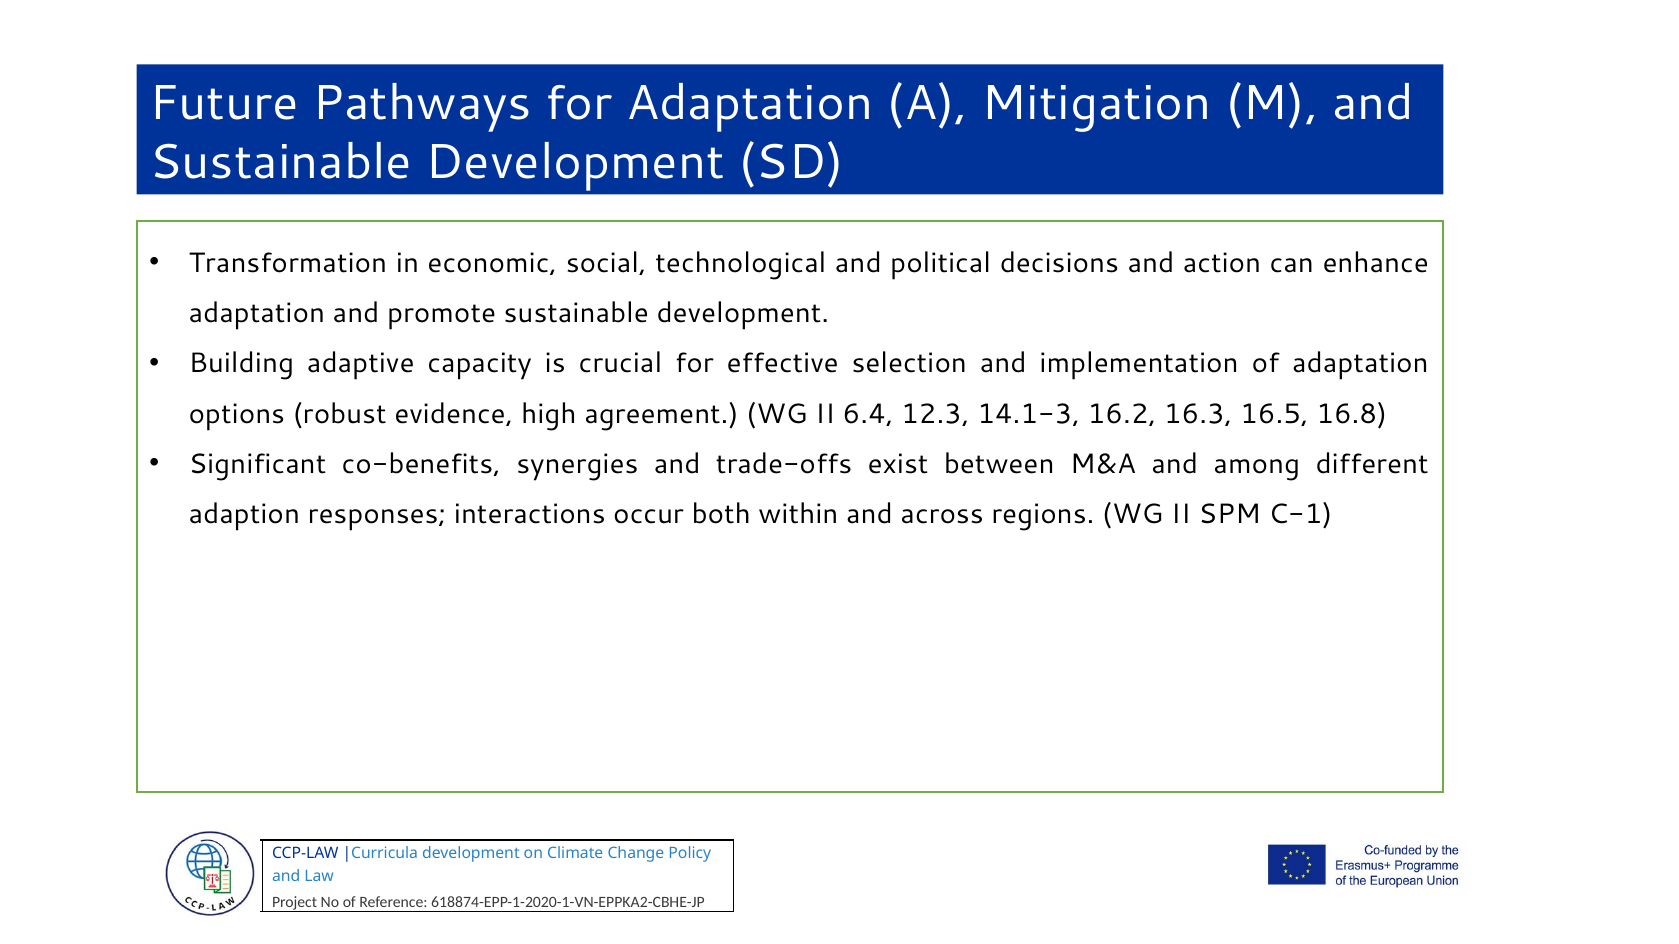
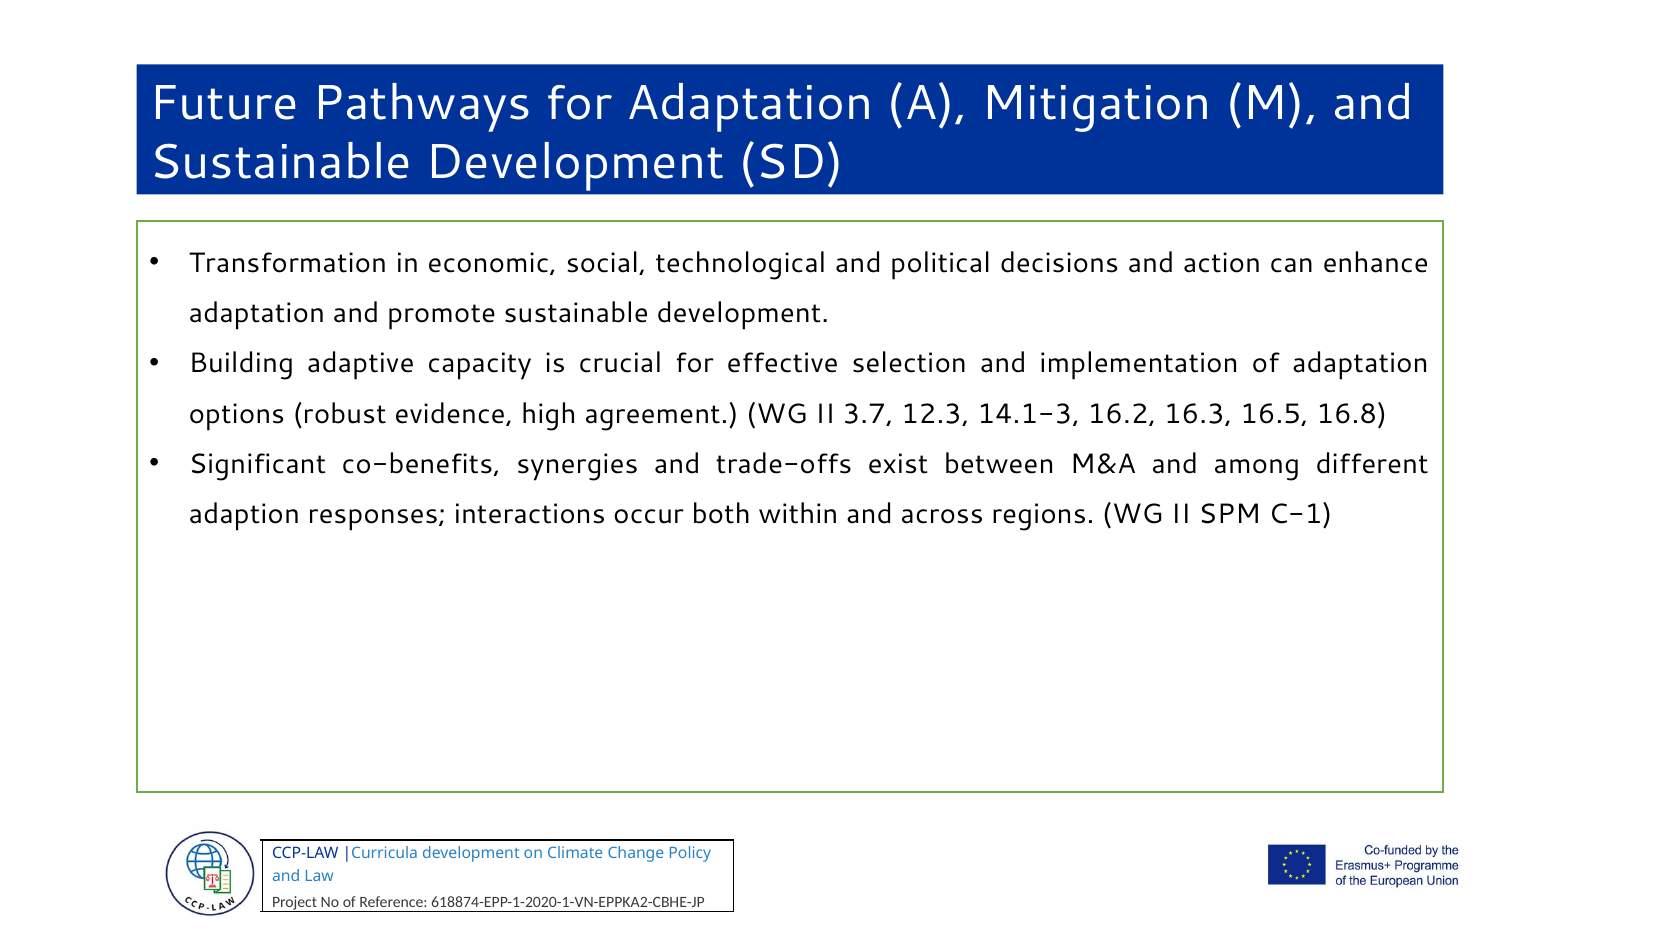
6.4: 6.4 -> 3.7
